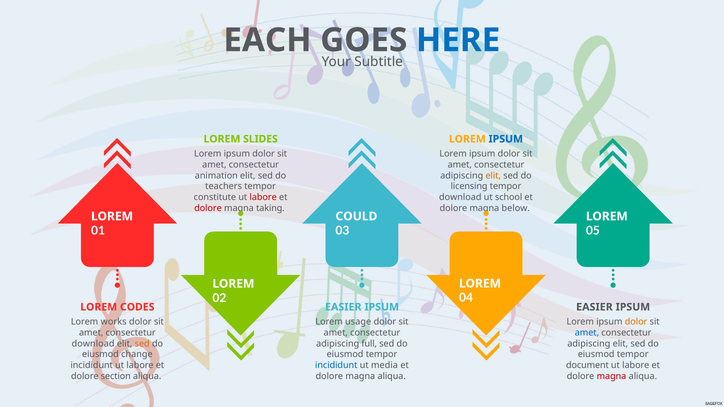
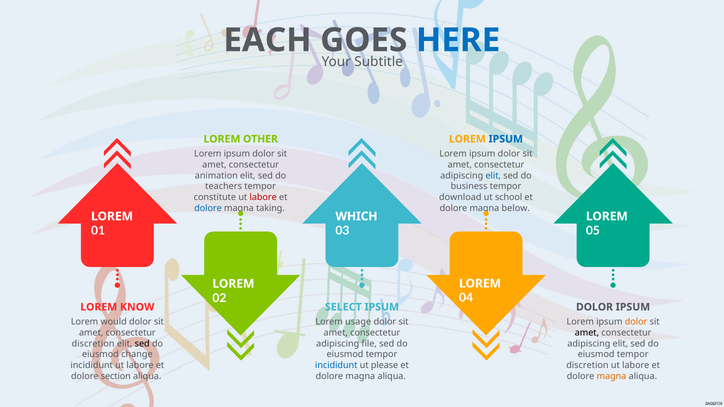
SLIDES: SLIDES -> OTHER
elit at (493, 176) colour: orange -> blue
licensing: licensing -> business
dolore at (208, 208) colour: red -> blue
COULD: COULD -> WHICH
CODES: CODES -> KNOW
EASIER at (343, 307): EASIER -> SELECT
EASIER at (594, 307): EASIER -> DOLOR
works: works -> would
amet at (587, 333) colour: blue -> black
download at (93, 344): download -> discretion
sed at (142, 344) colour: orange -> black
full: full -> file
media: media -> please
document at (587, 365): document -> discretion
magna at (611, 376) colour: red -> orange
